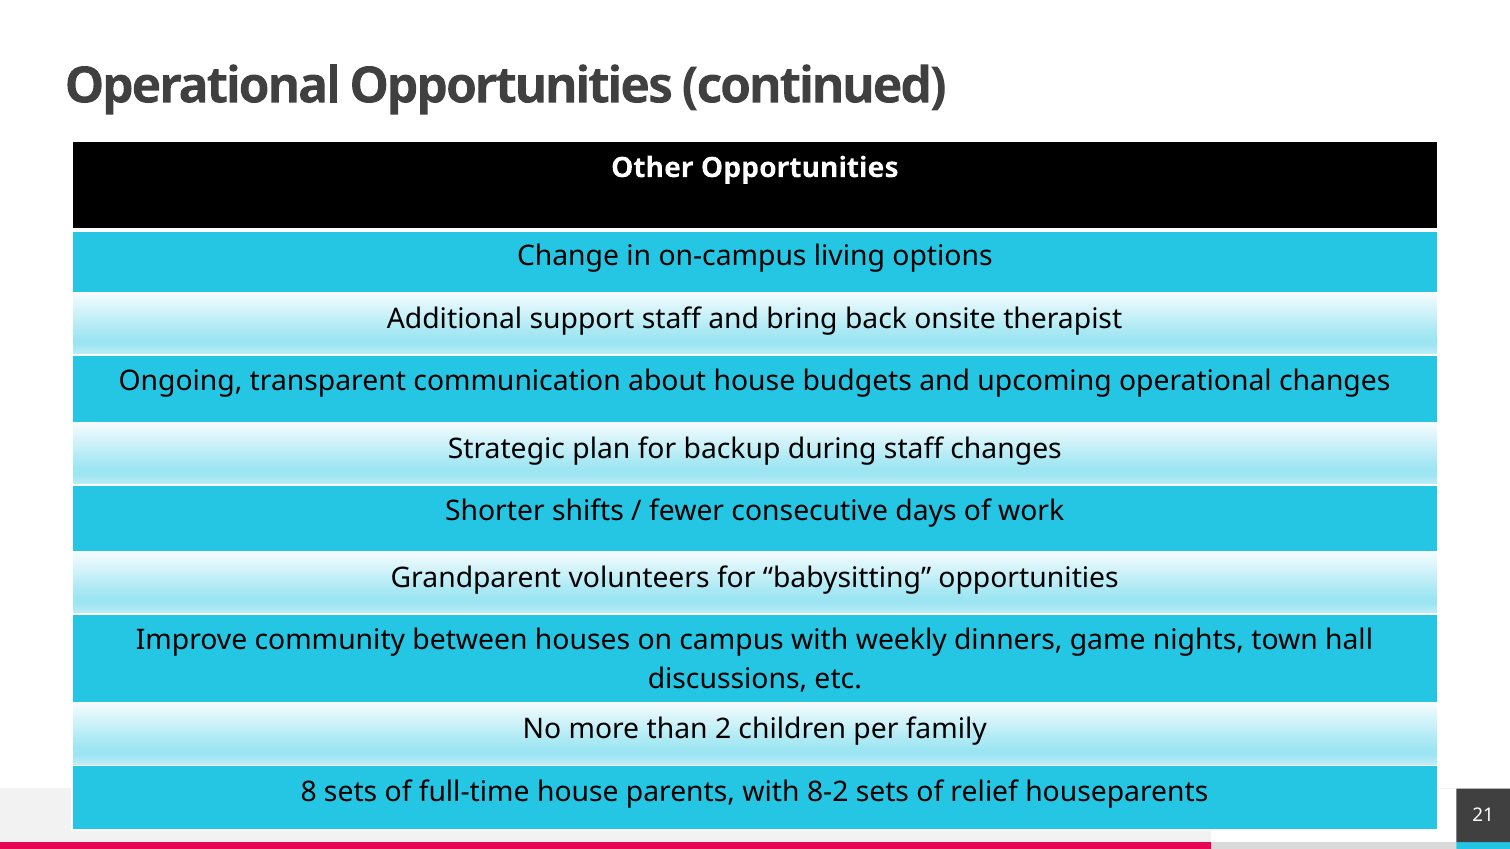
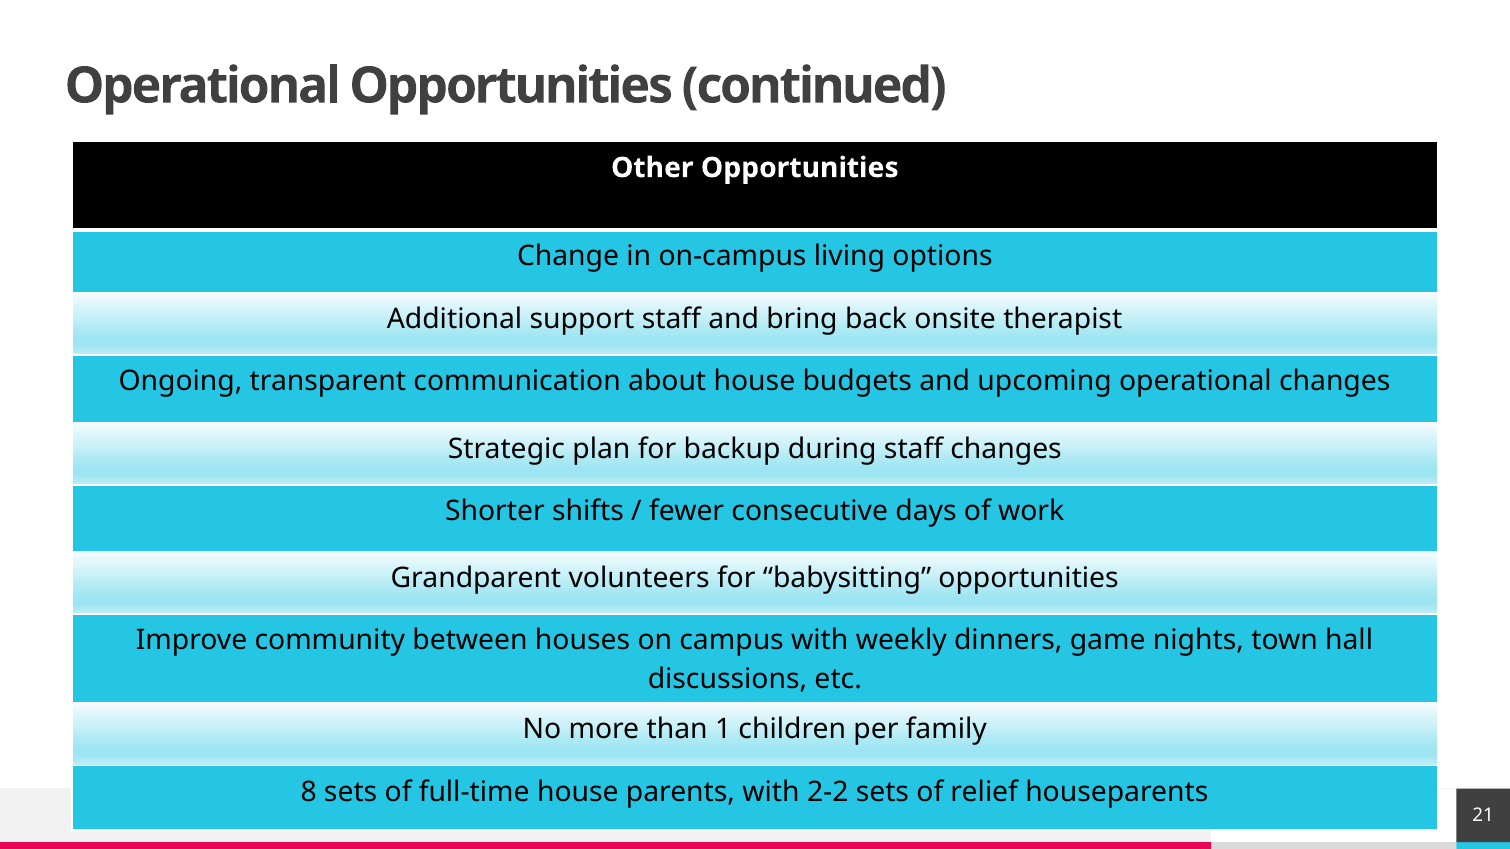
2: 2 -> 1
8-2: 8-2 -> 2-2
